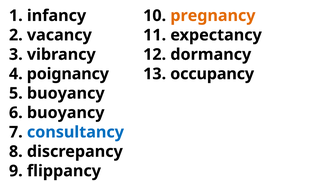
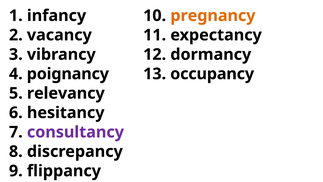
buoyancy at (66, 93): buoyancy -> relevancy
buoyancy at (66, 113): buoyancy -> hesitancy
consultancy colour: blue -> purple
